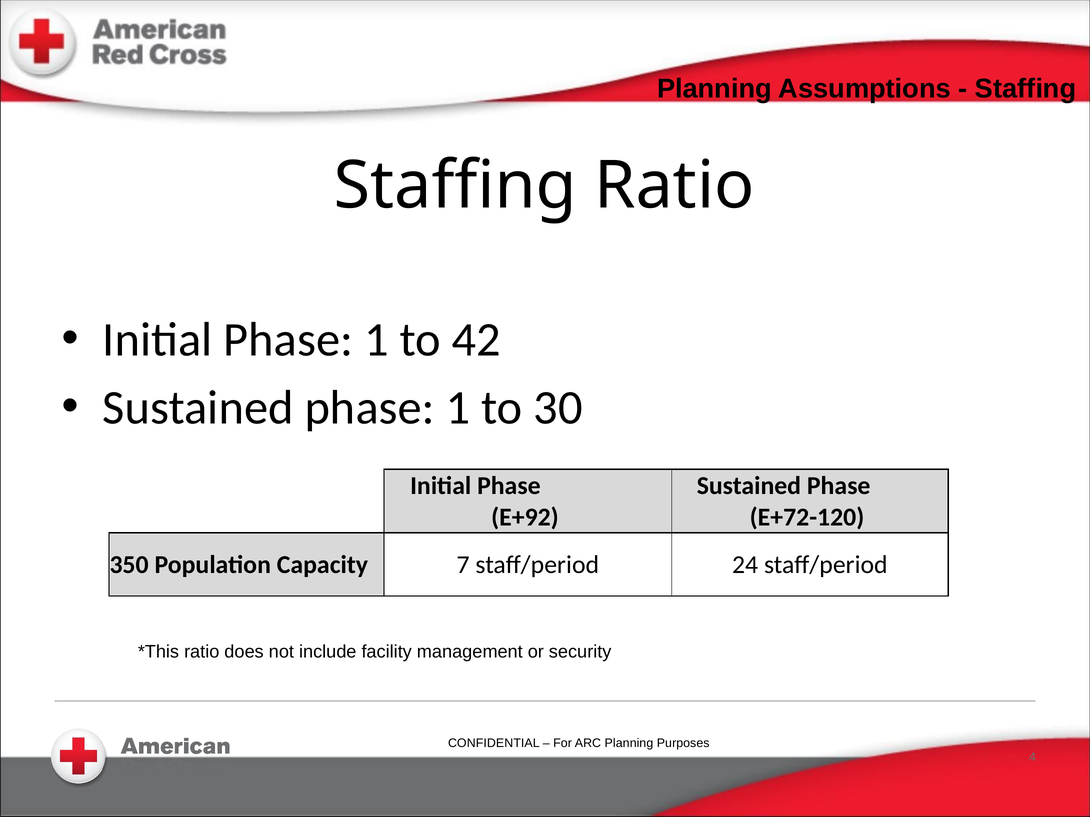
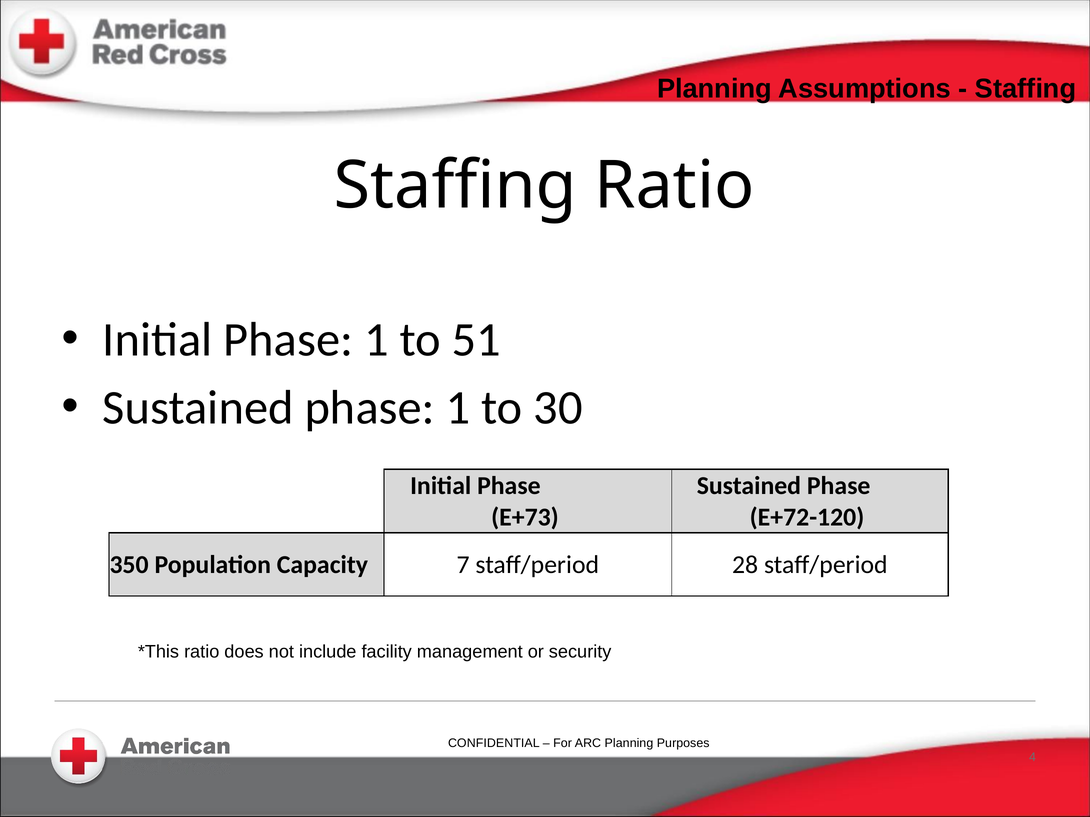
42: 42 -> 51
E+92: E+92 -> E+73
24: 24 -> 28
